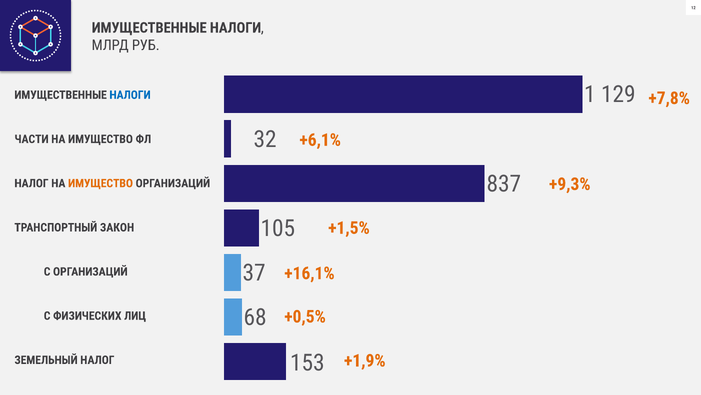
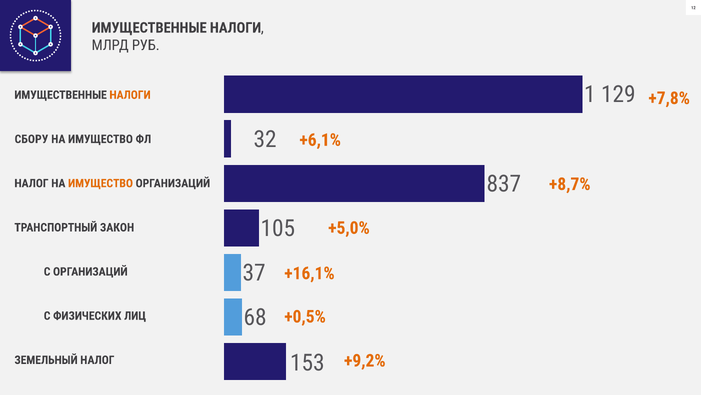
НАЛОГИ at (130, 95) colour: blue -> orange
ЧАСТИ: ЧАСТИ -> СБОРУ
+9,3%: +9,3% -> +8,7%
+1,5%: +1,5% -> +5,0%
+1,9%: +1,9% -> +9,2%
